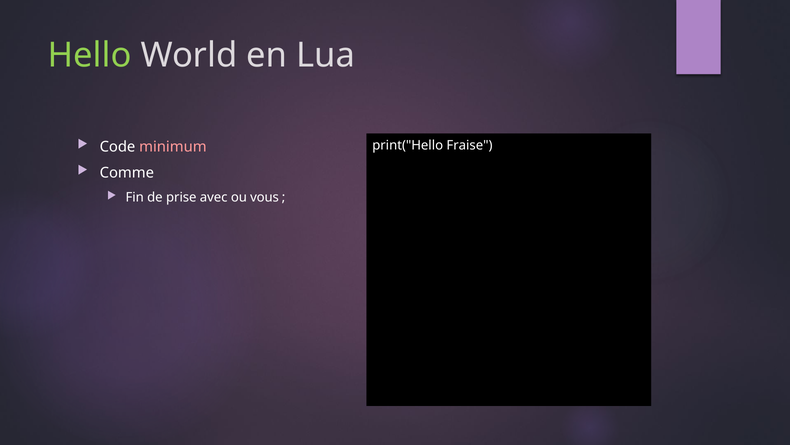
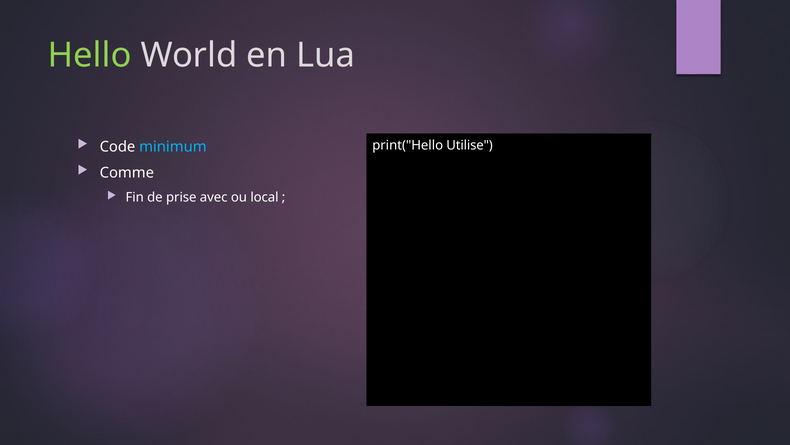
minimum colour: pink -> light blue
Fraise: Fraise -> Utilise
vous: vous -> local
